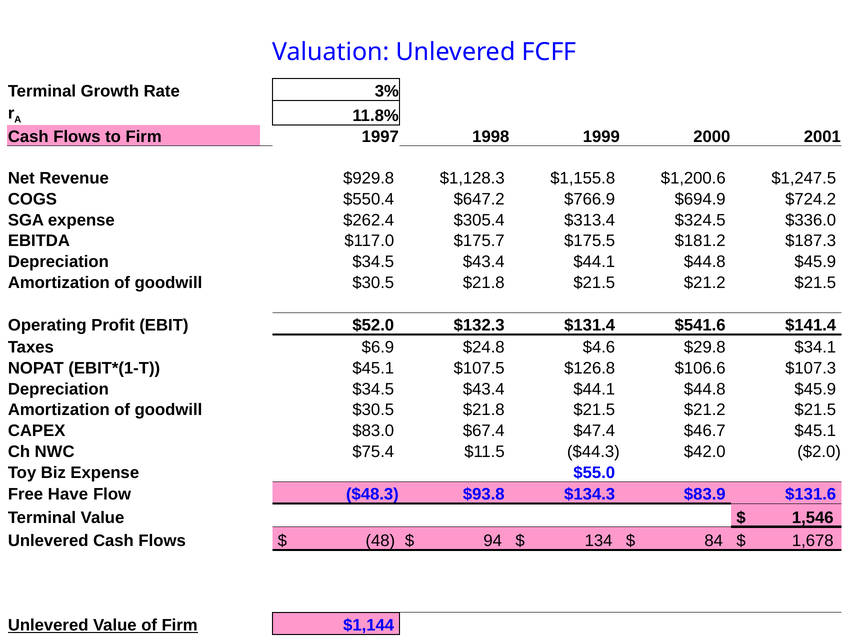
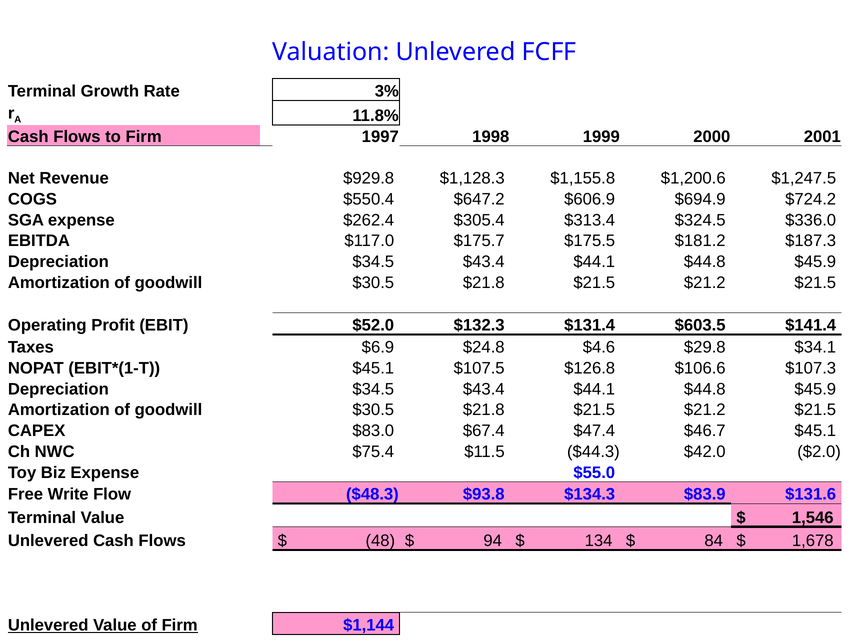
$766.9: $766.9 -> $606.9
$541.6: $541.6 -> $603.5
Have: Have -> Write
